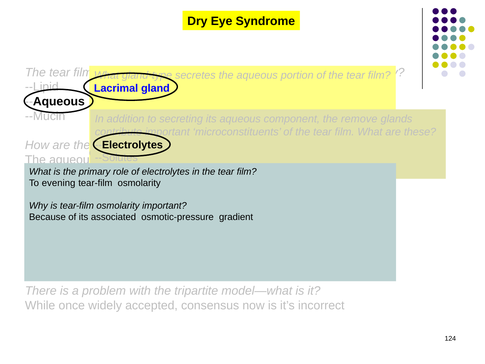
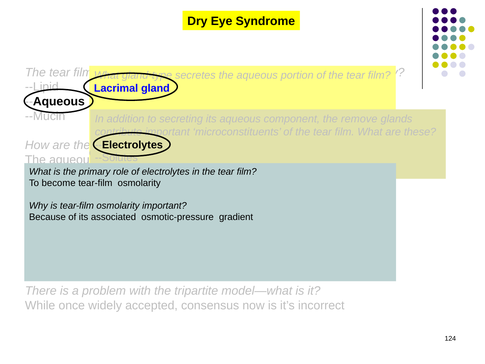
evening: evening -> become
